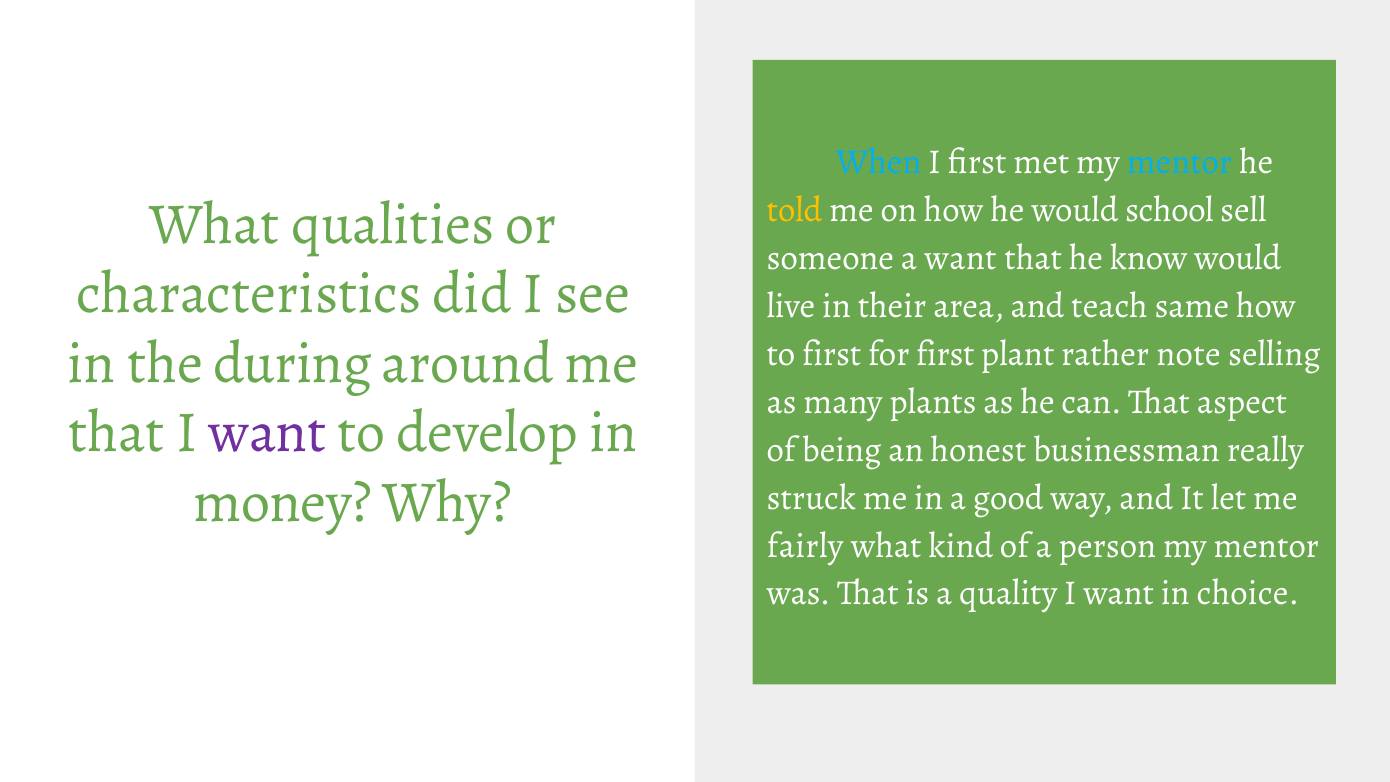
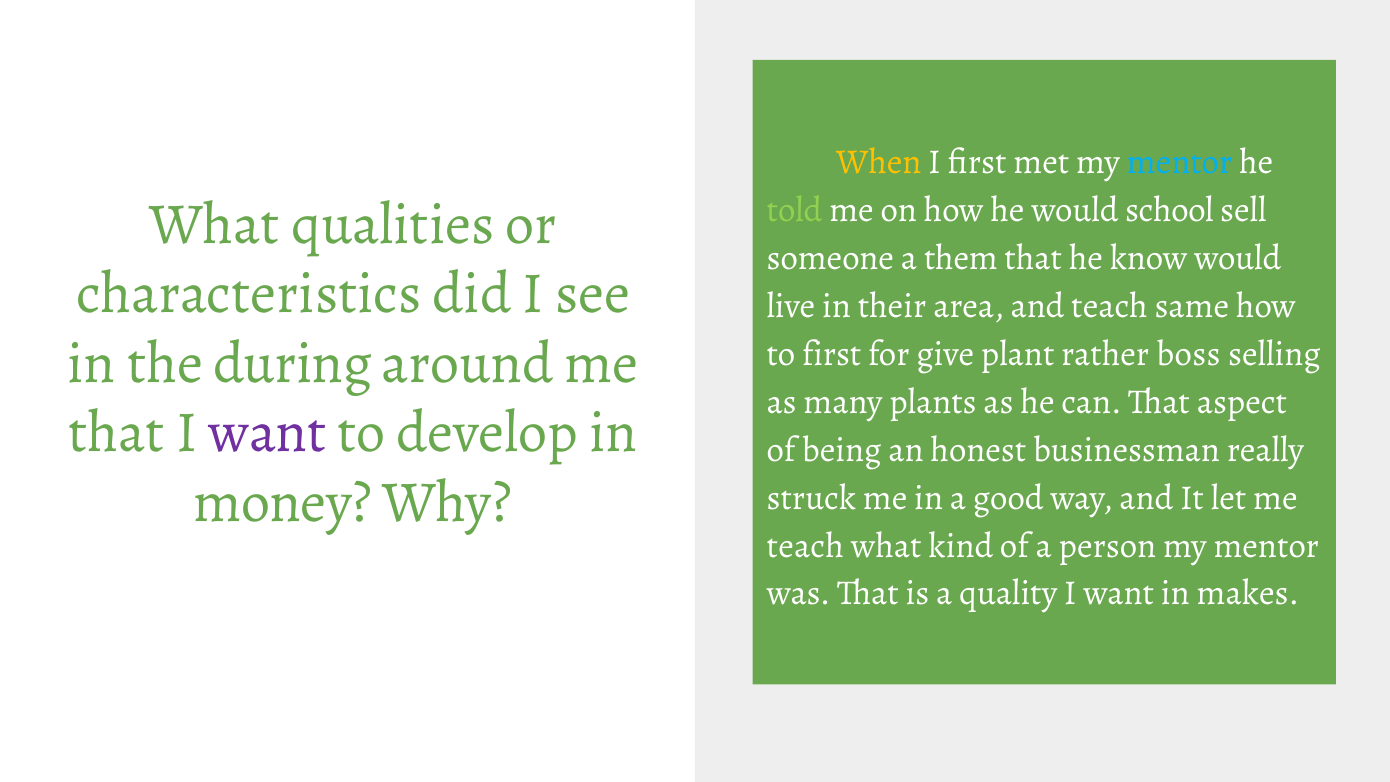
When colour: light blue -> yellow
told colour: yellow -> light green
a want: want -> them
for first: first -> give
note: note -> boss
fairly at (805, 545): fairly -> teach
choice: choice -> makes
